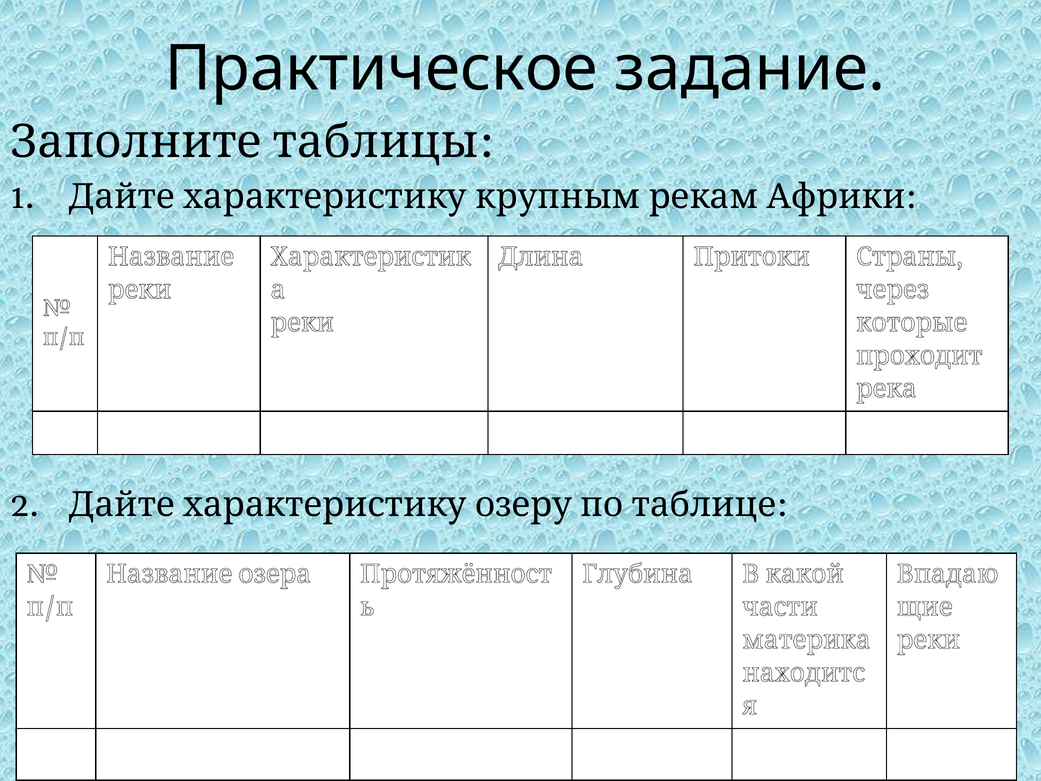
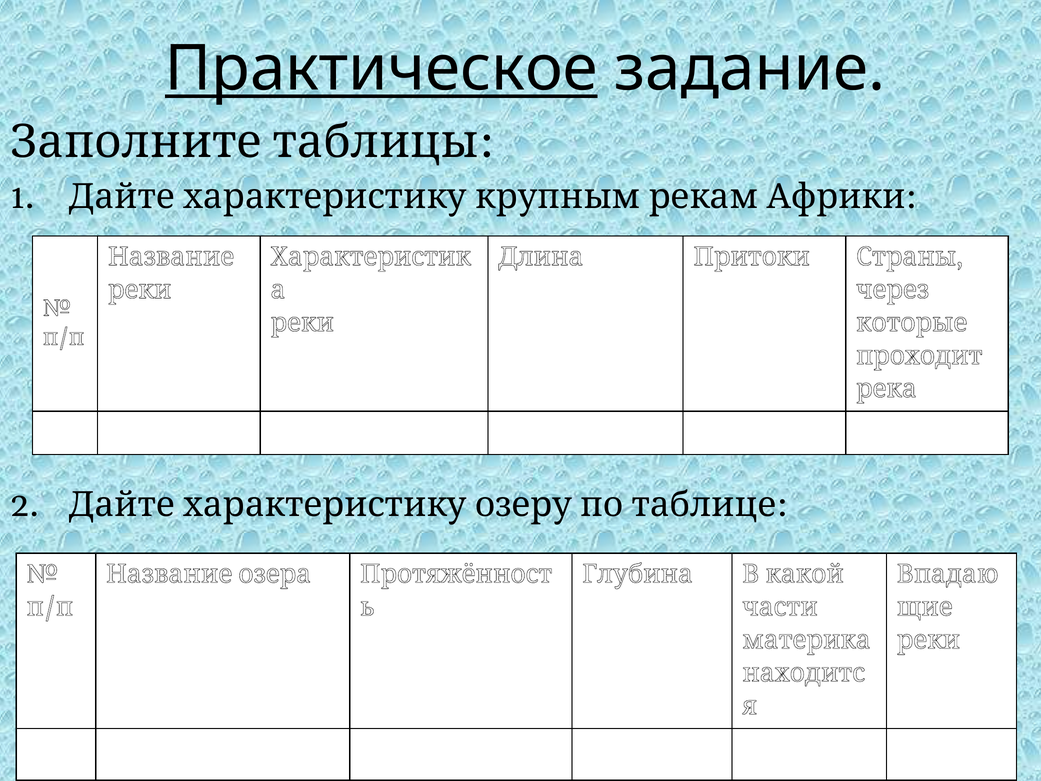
Практическое underline: none -> present
